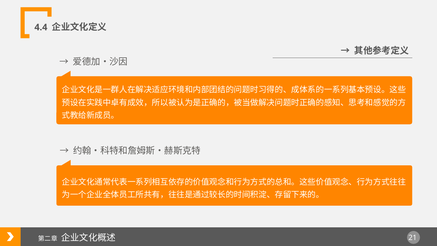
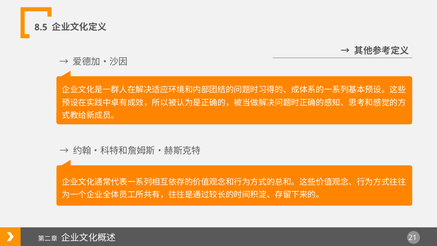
4.4: 4.4 -> 8.5
